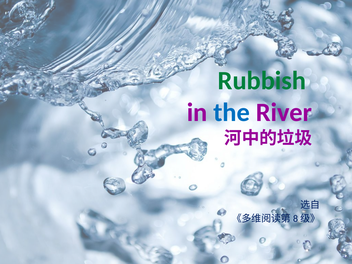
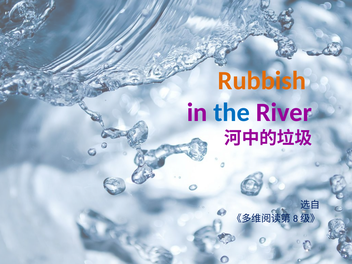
Rubbish colour: green -> orange
